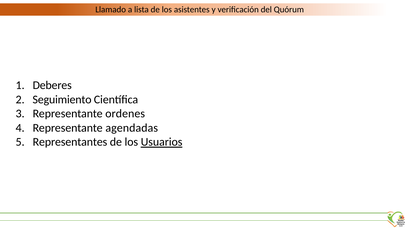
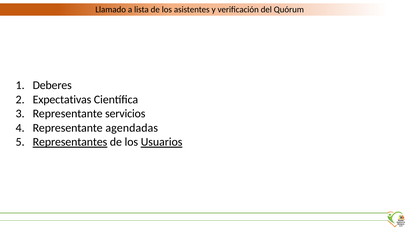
Seguimiento: Seguimiento -> Expectativas
ordenes: ordenes -> servicios
Representantes underline: none -> present
